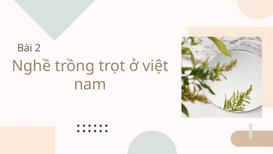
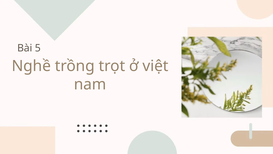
2: 2 -> 5
